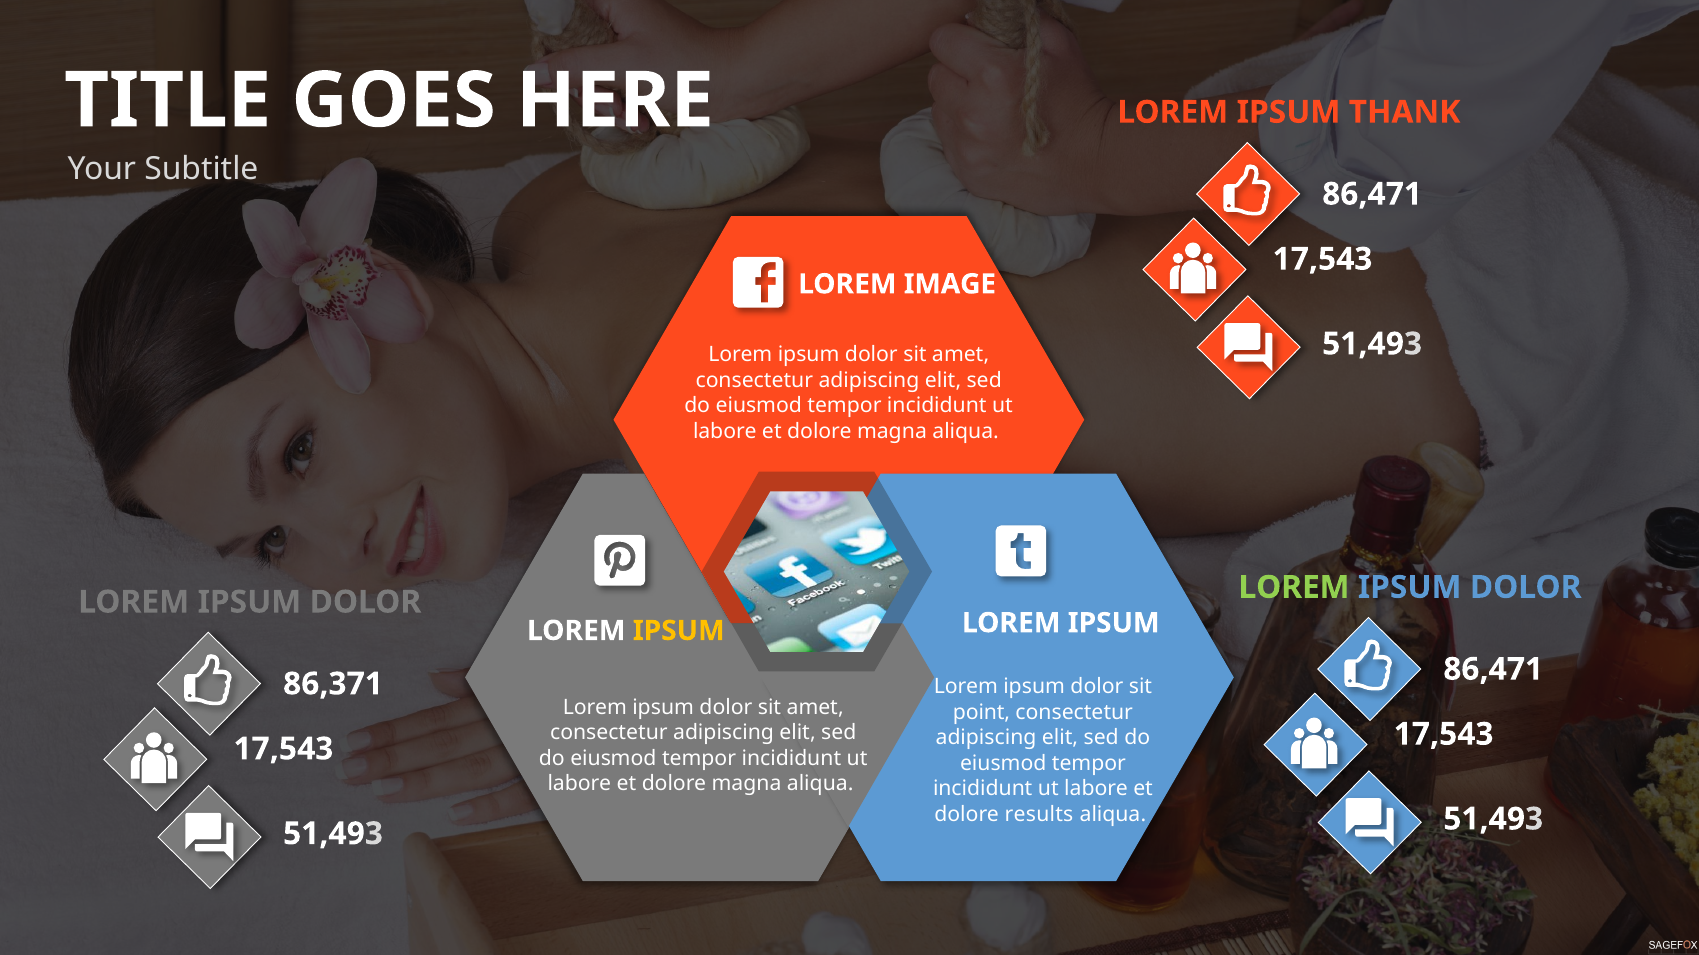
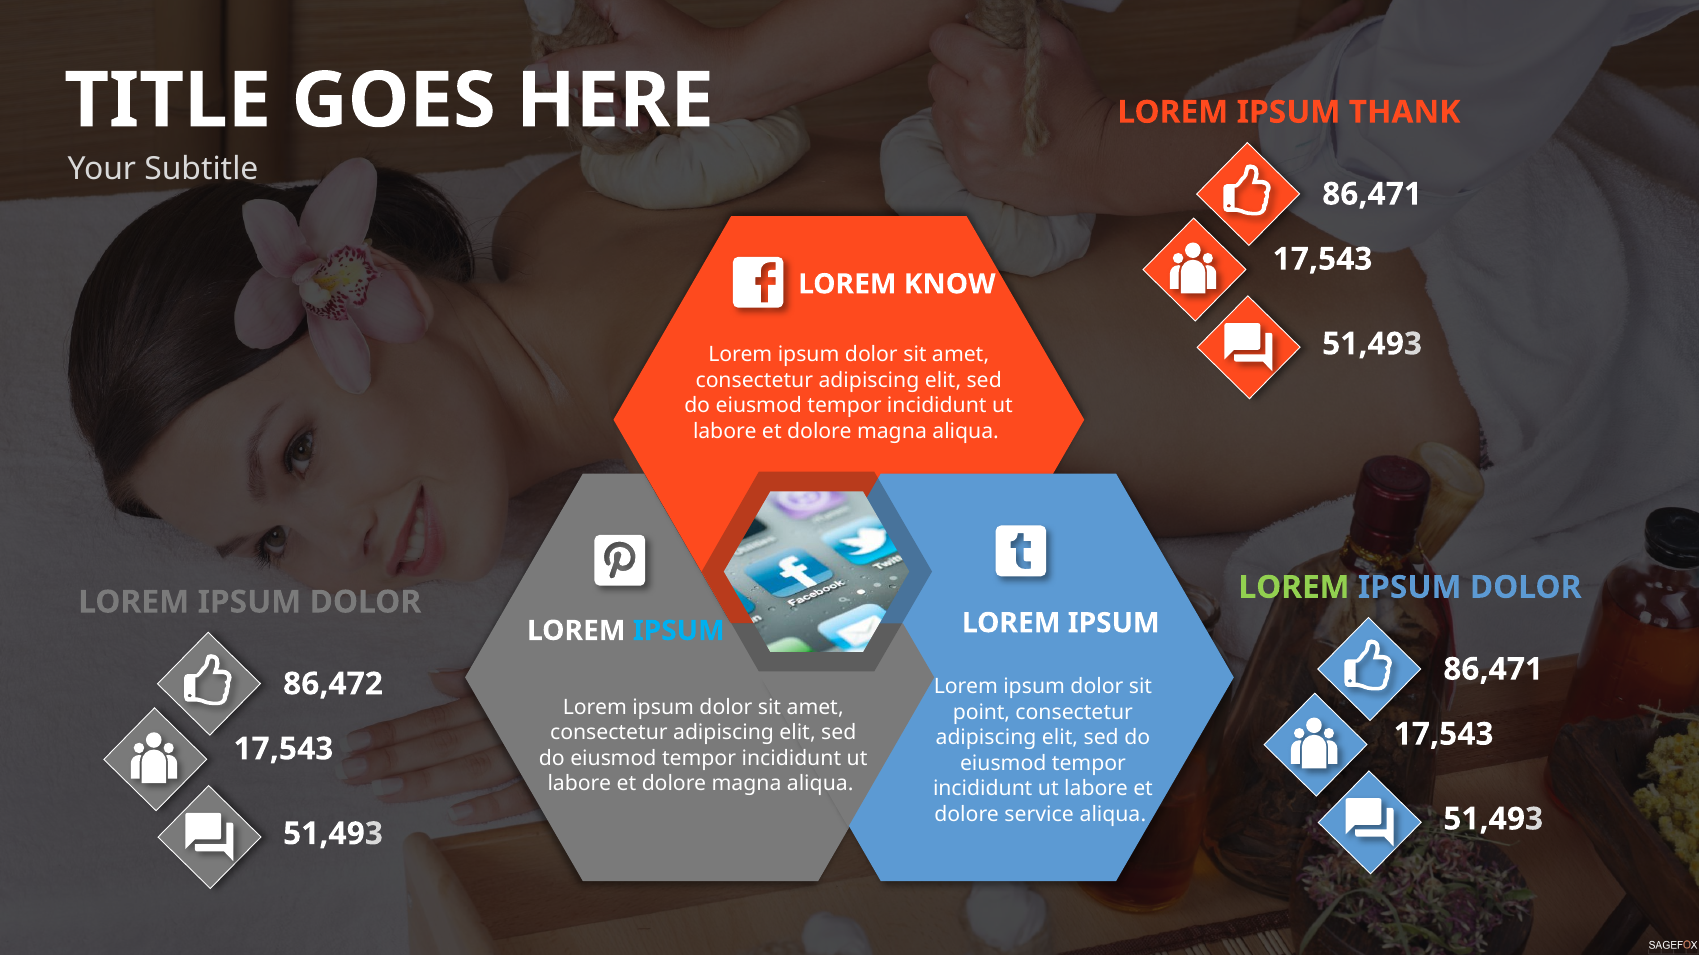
IMAGE: IMAGE -> KNOW
IPSUM at (679, 631) colour: yellow -> light blue
86,371: 86,371 -> 86,472
results: results -> service
